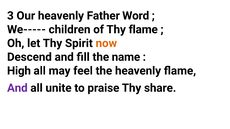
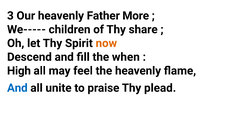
Word: Word -> More
Thy flame: flame -> share
name: name -> when
And at (17, 88) colour: purple -> blue
share: share -> plead
